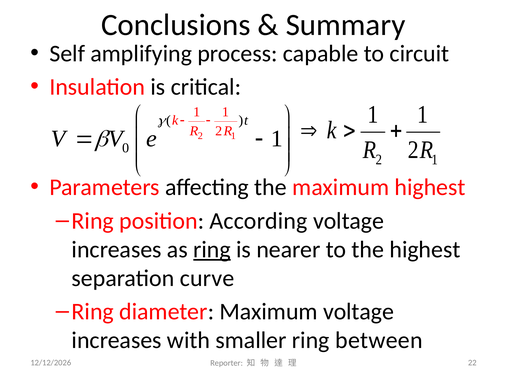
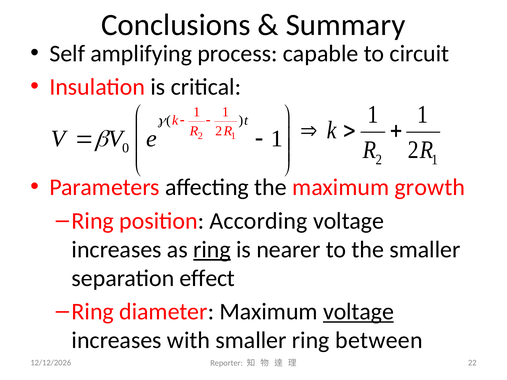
maximum highest: highest -> growth
the highest: highest -> smaller
curve: curve -> effect
voltage at (358, 312) underline: none -> present
